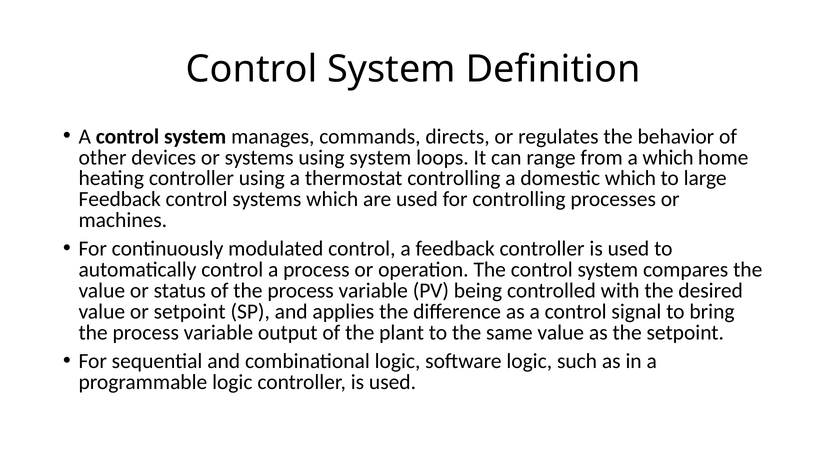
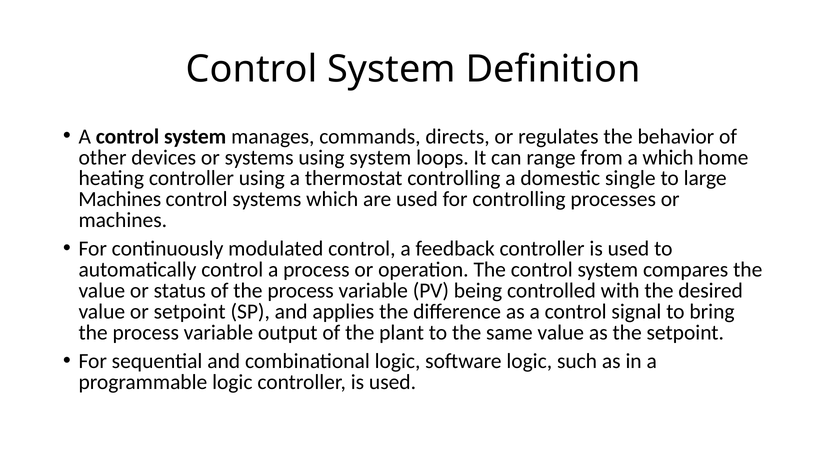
domestic which: which -> single
Feedback at (120, 199): Feedback -> Machines
